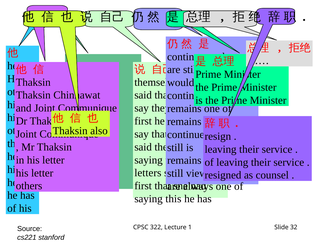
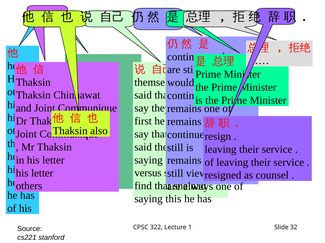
letters at (148, 173): letters -> versus
first at (143, 186): first -> find
